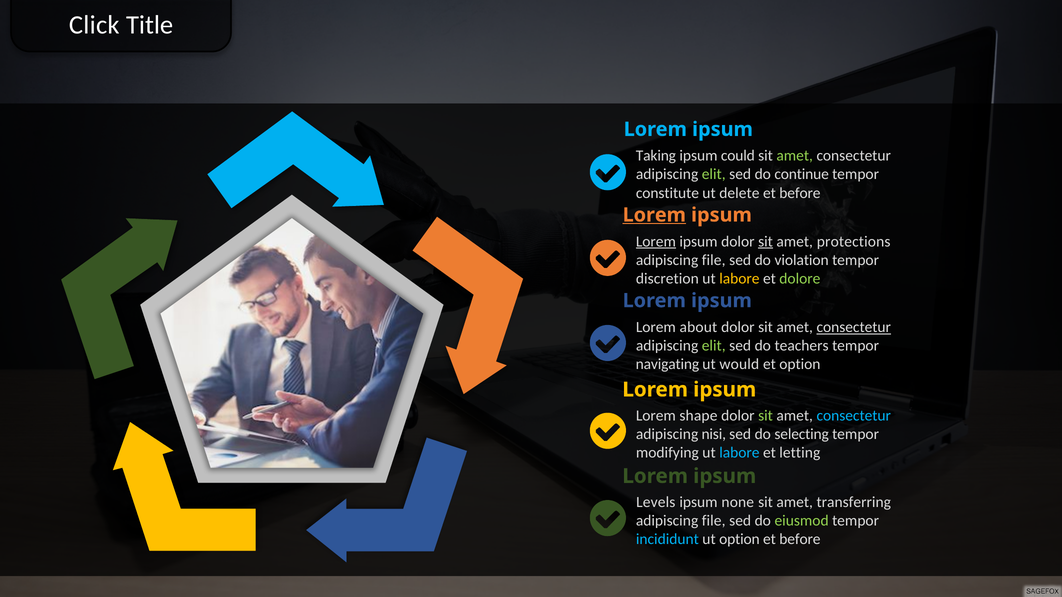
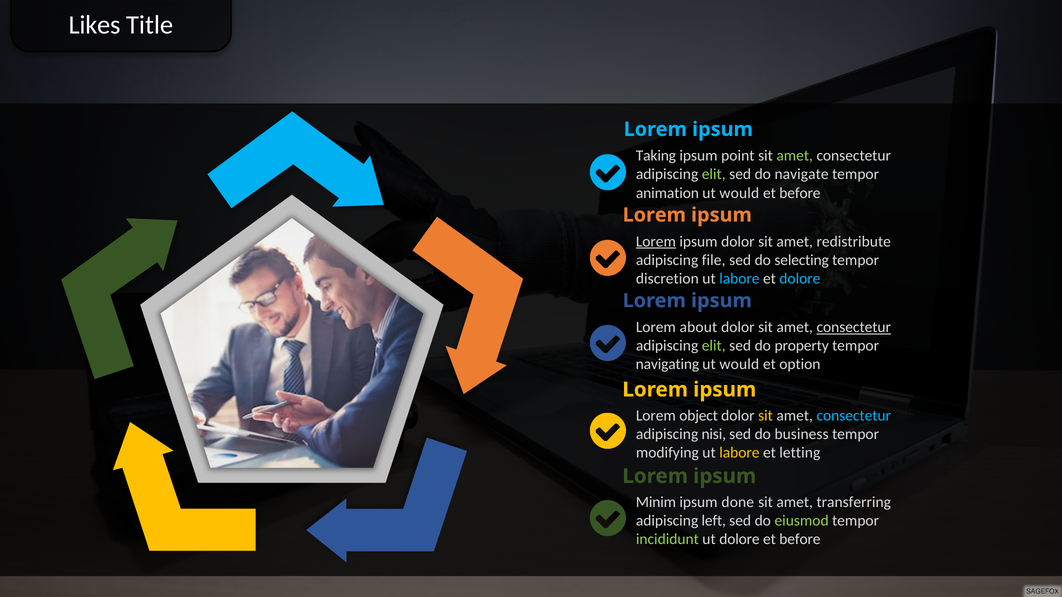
Click: Click -> Likes
could: could -> point
continue: continue -> navigate
constitute: constitute -> animation
delete at (739, 193): delete -> would
Lorem at (654, 215) underline: present -> none
sit at (766, 242) underline: present -> none
protections: protections -> redistribute
violation: violation -> selecting
labore at (739, 279) colour: yellow -> light blue
dolore at (800, 279) colour: light green -> light blue
teachers: teachers -> property
shape: shape -> object
sit at (766, 416) colour: light green -> yellow
selecting: selecting -> business
labore at (739, 453) colour: light blue -> yellow
Levels: Levels -> Minim
none: none -> done
file at (714, 521): file -> left
incididunt colour: light blue -> light green
ut option: option -> dolore
